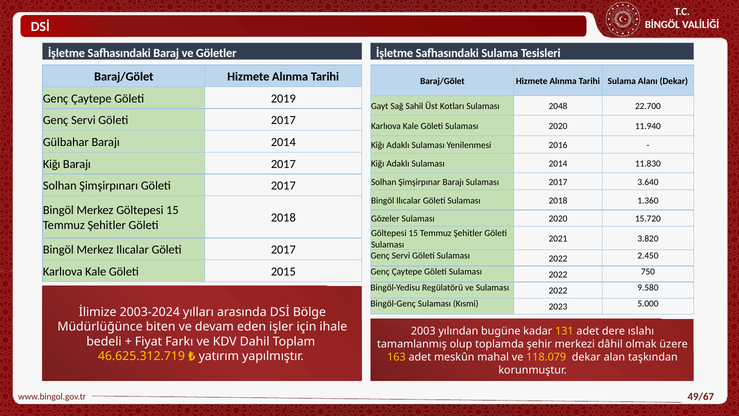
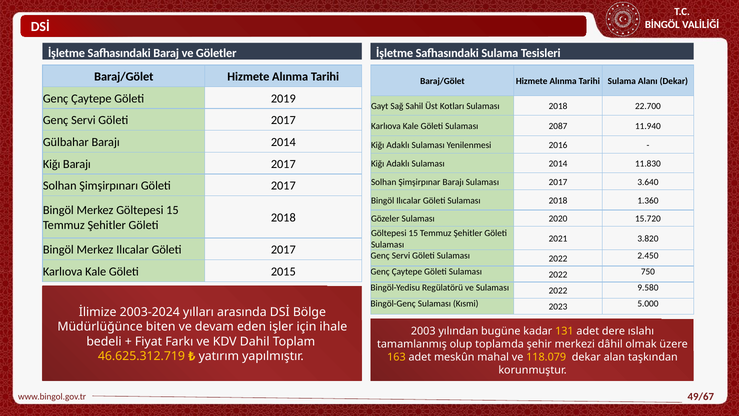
Kotları Sulaması 2048: 2048 -> 2018
Göleti Sulaması 2020: 2020 -> 2087
